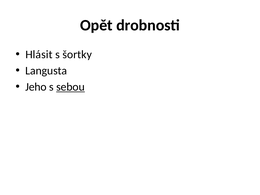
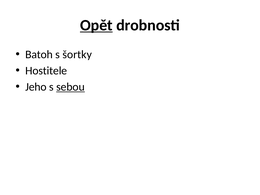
Opět underline: none -> present
Hlásit: Hlásit -> Batoh
Langusta: Langusta -> Hostitele
